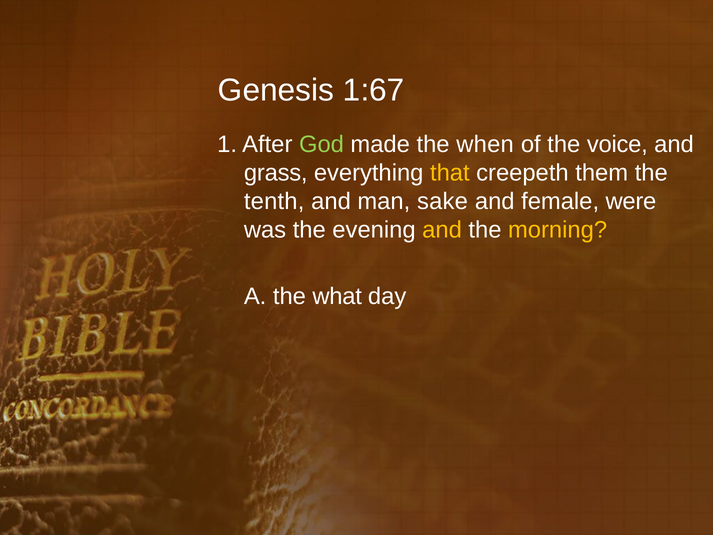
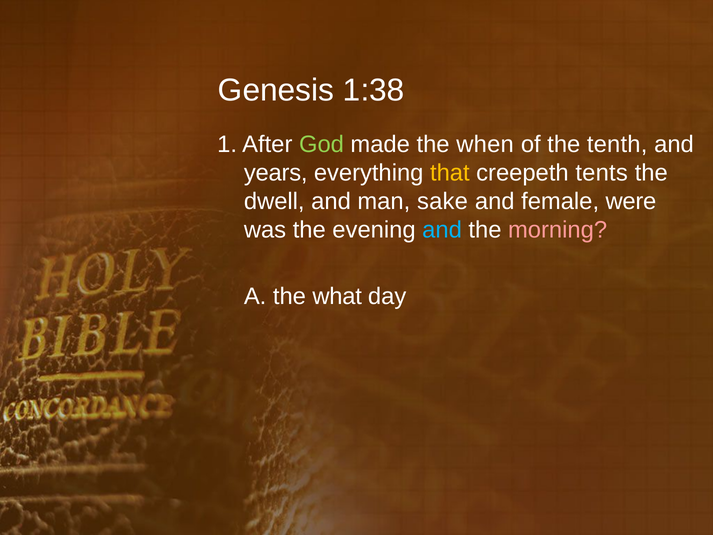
1:67: 1:67 -> 1:38
voice: voice -> tenth
grass: grass -> years
them: them -> tents
tenth: tenth -> dwell
and at (442, 230) colour: yellow -> light blue
morning colour: yellow -> pink
